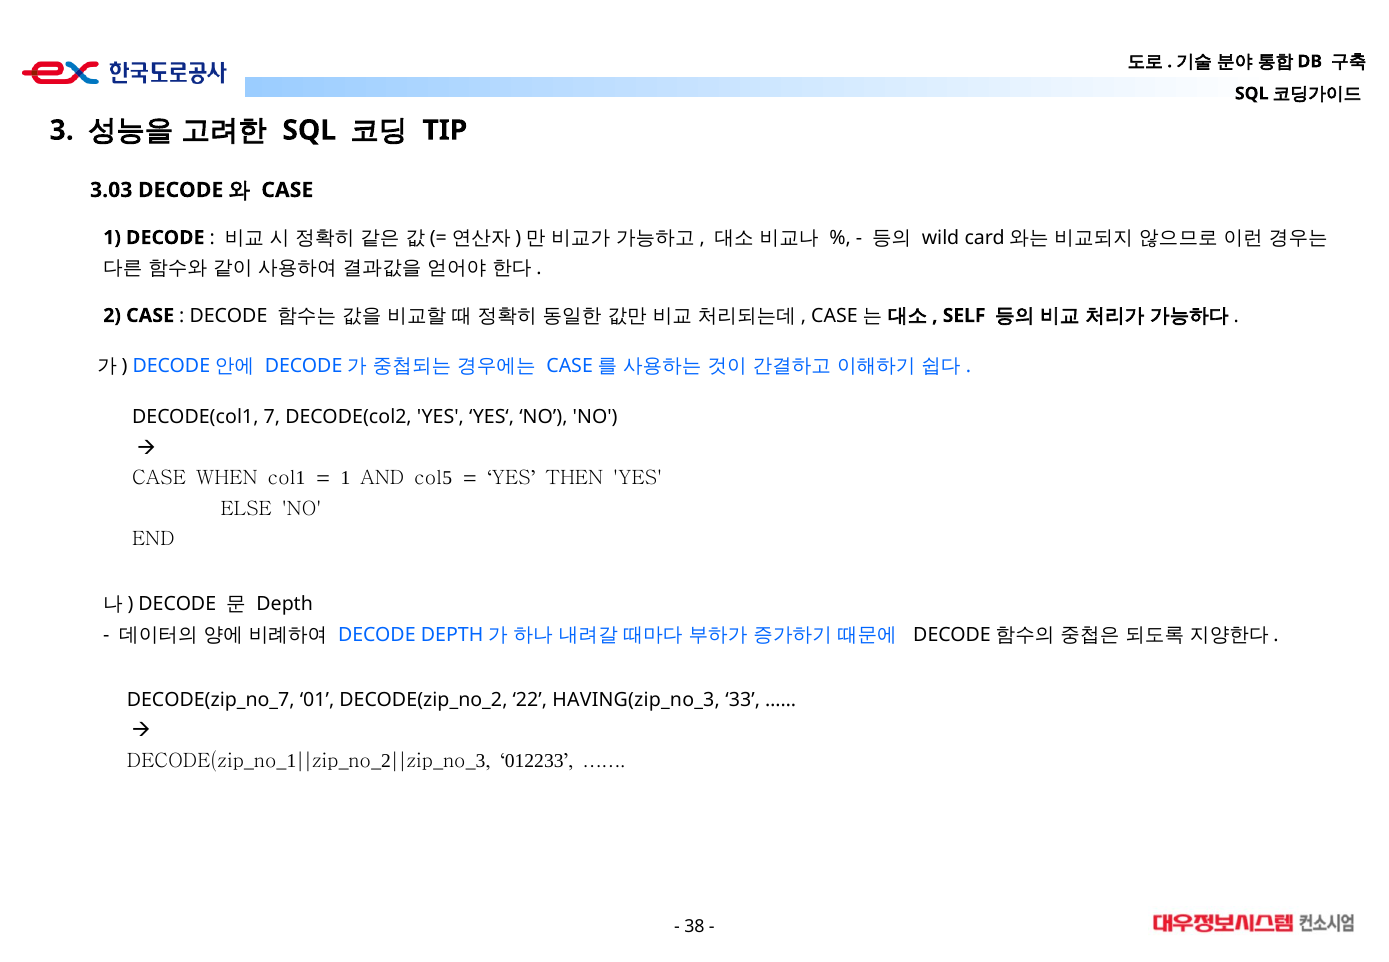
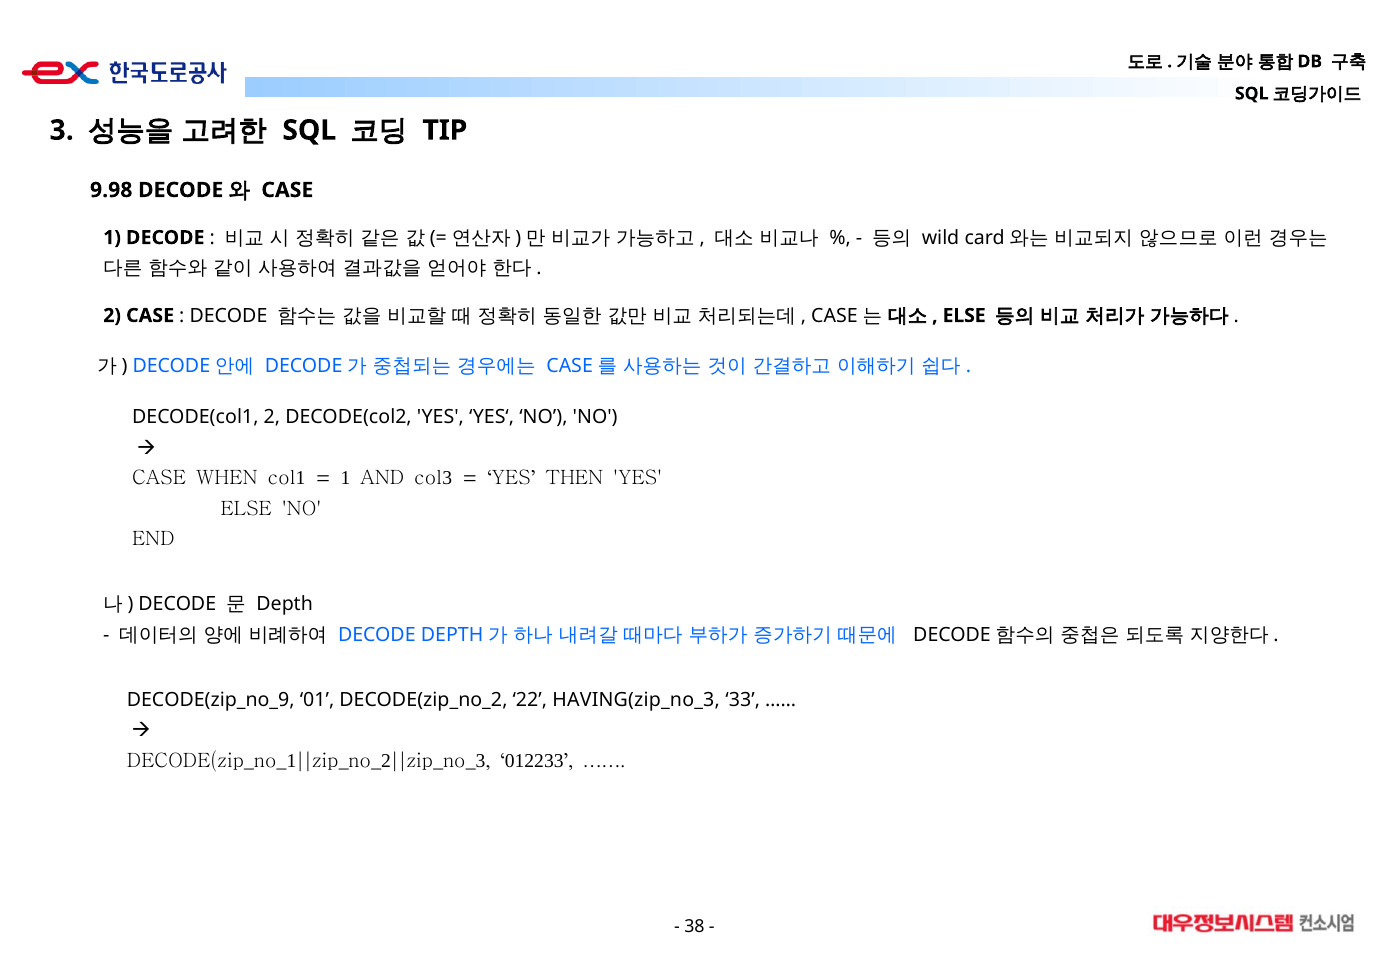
3.03: 3.03 -> 9.98
SELF at (964, 315): SELF -> ELSE
DECODE(col1 7: 7 -> 2
1 5: 5 -> 3
DECODE(zip_no_7: DECODE(zip_no_7 -> DECODE(zip_no_9
